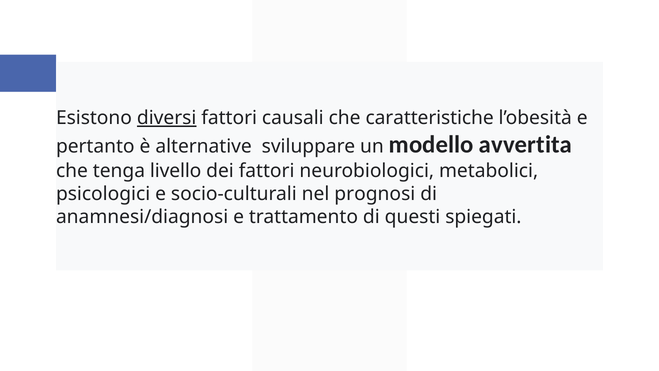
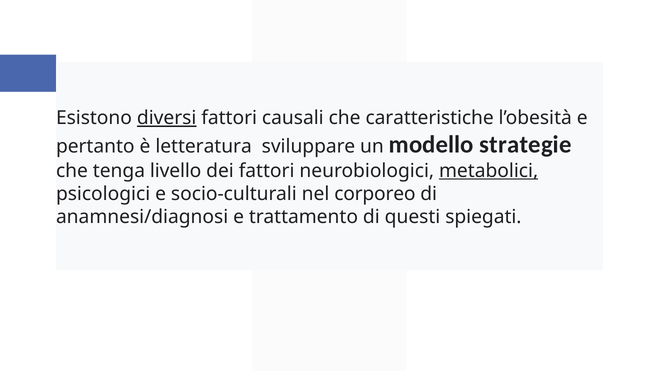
alternative: alternative -> letteratura
avvertita: avvertita -> strategie
metabolici underline: none -> present
prognosi: prognosi -> corporeo
